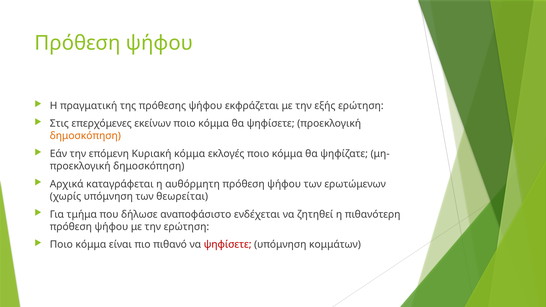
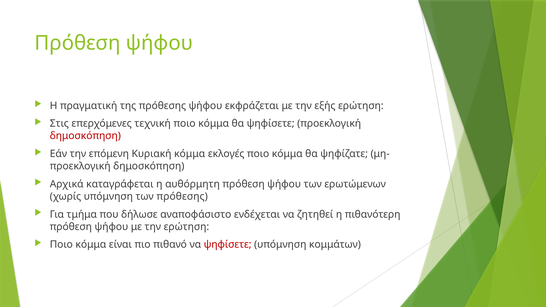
εκείνων: εκείνων -> τεχνική
δημοσκόπηση at (85, 136) colour: orange -> red
των θεωρείται: θεωρείται -> πρόθεσης
